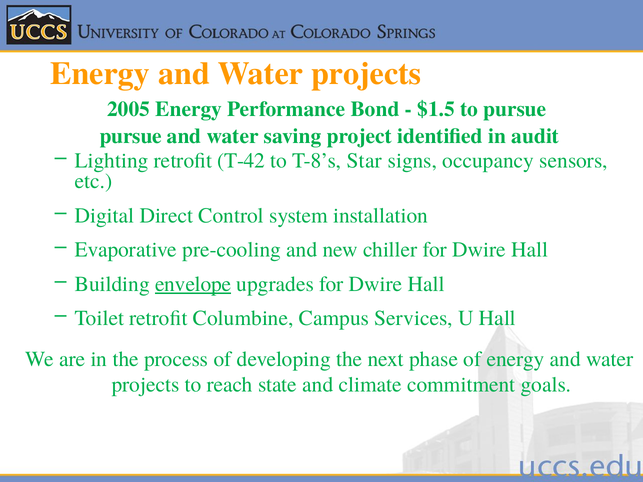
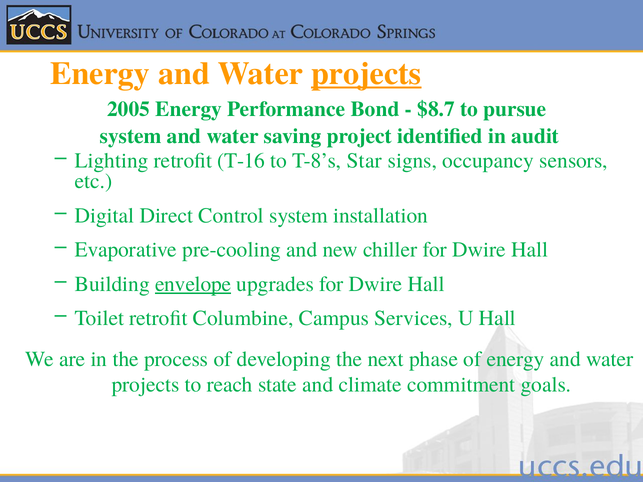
projects at (366, 74) underline: none -> present
$1.5: $1.5 -> $8.7
pursue at (131, 136): pursue -> system
T-42: T-42 -> T-16
